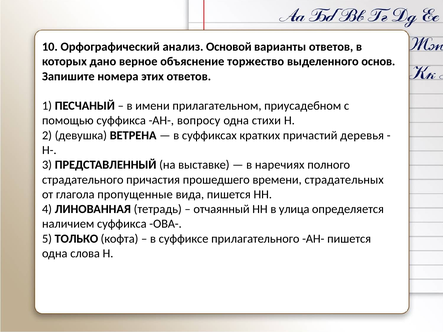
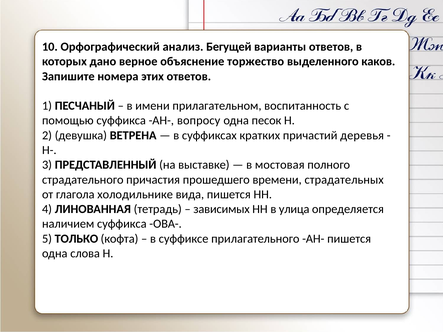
Основой: Основой -> Бегущей
основ: основ -> каков
приусадебном: приусадебном -> воспитанность
стихи: стихи -> песок
наречиях: наречиях -> мостовая
пропущенные: пропущенные -> холодильнике
отчаянный: отчаянный -> зависимых
